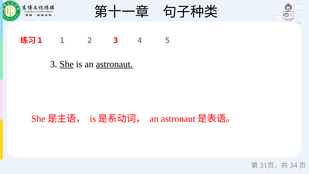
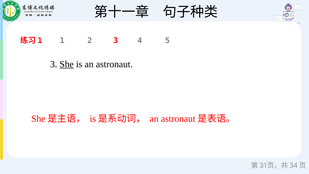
astronaut underline: present -> none
